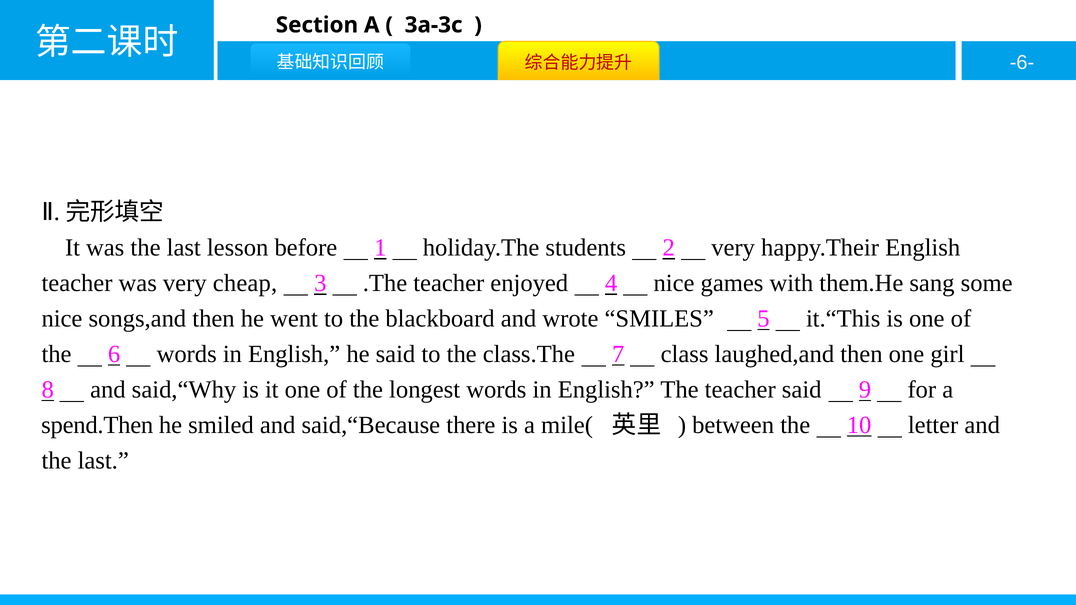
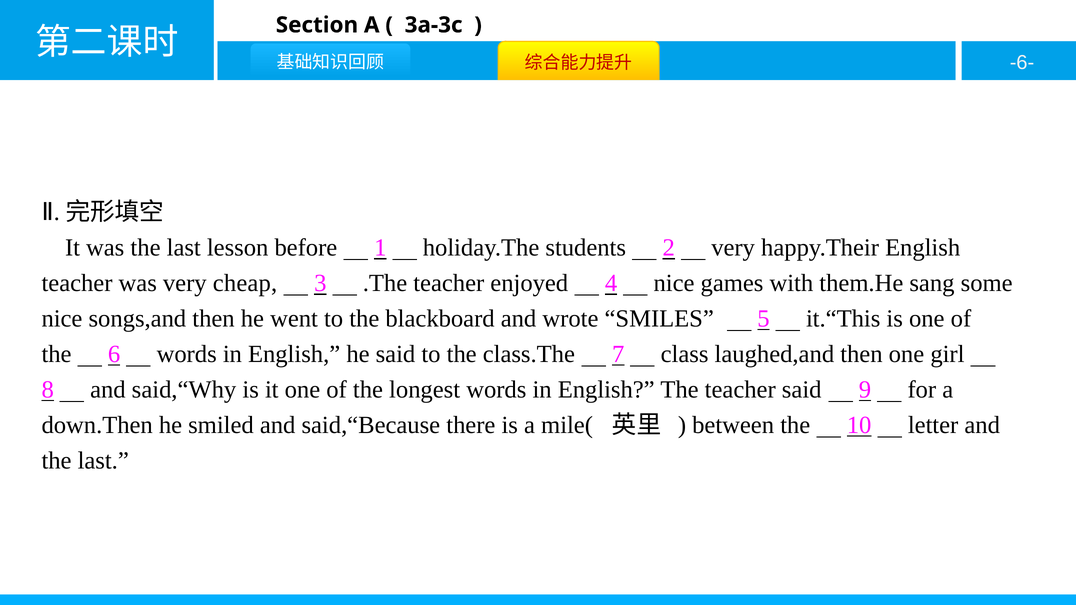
spend.Then: spend.Then -> down.Then
